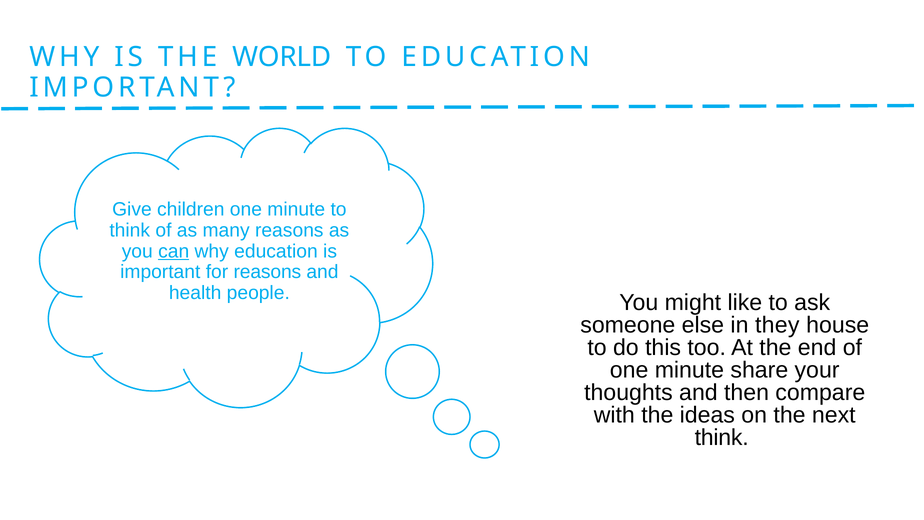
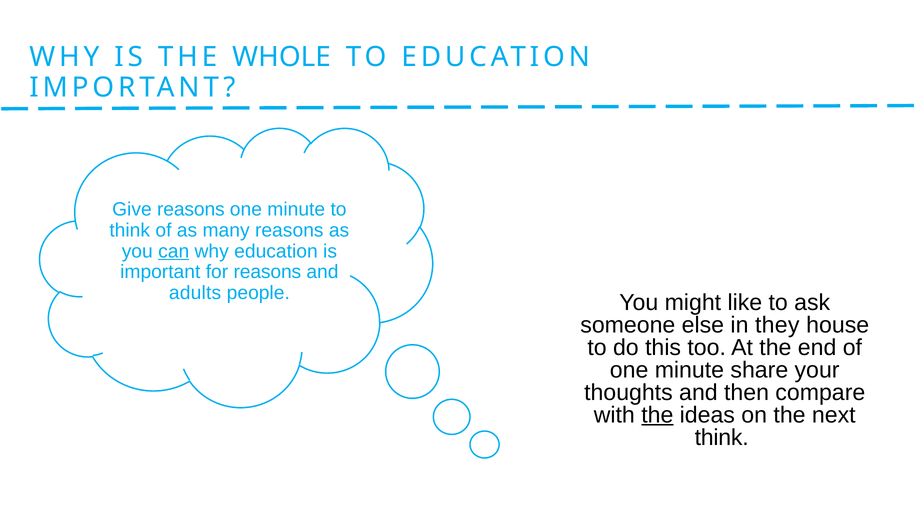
WORLD: WORLD -> WHOLE
Give children: children -> reasons
health: health -> adults
the at (657, 415) underline: none -> present
